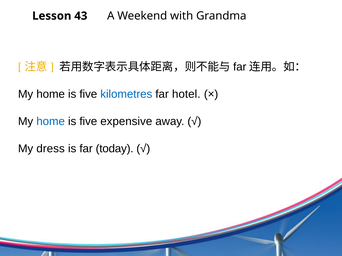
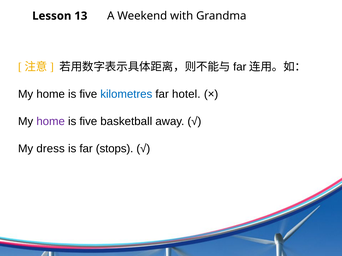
43: 43 -> 13
home at (51, 122) colour: blue -> purple
expensive: expensive -> basketball
today: today -> stops
